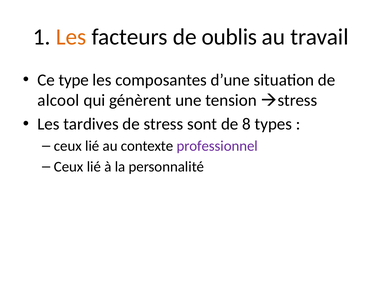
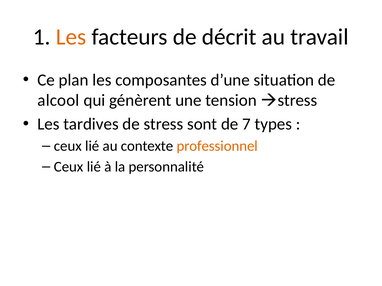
oublis: oublis -> décrit
type: type -> plan
8: 8 -> 7
professionnel colour: purple -> orange
